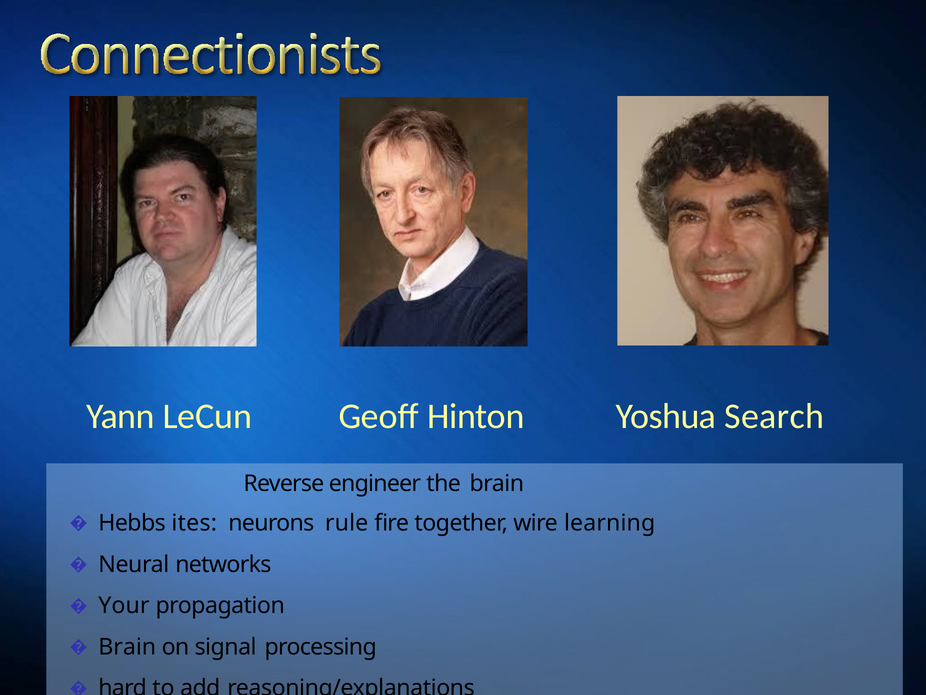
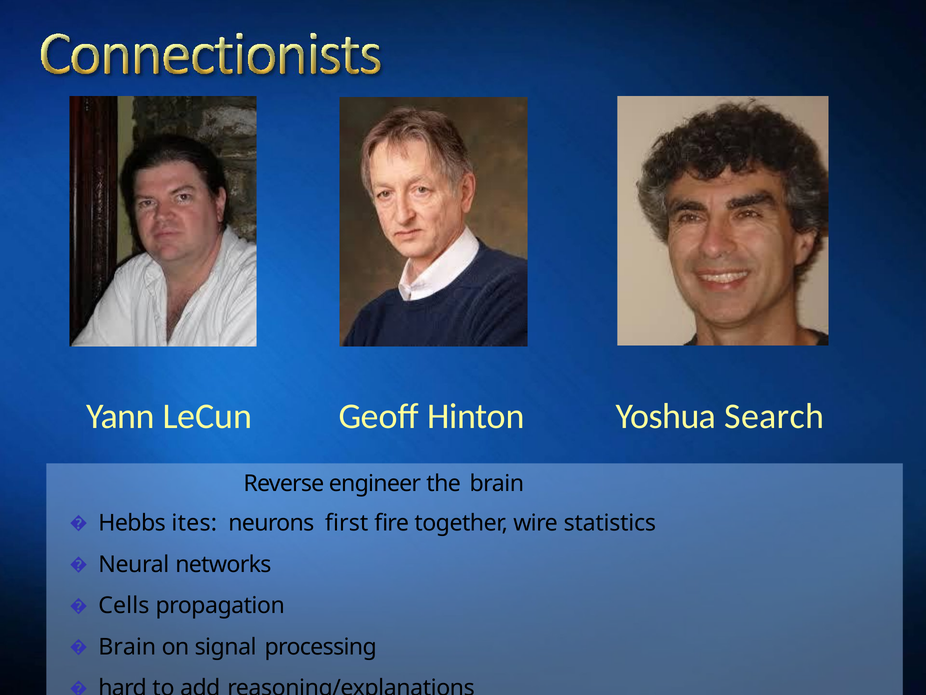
rule: rule -> first
learning: learning -> statistics
Your: Your -> Cells
